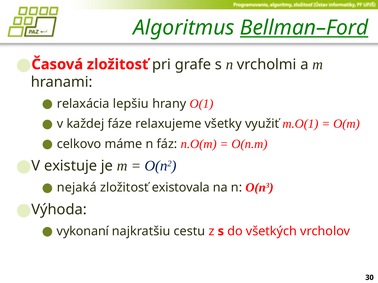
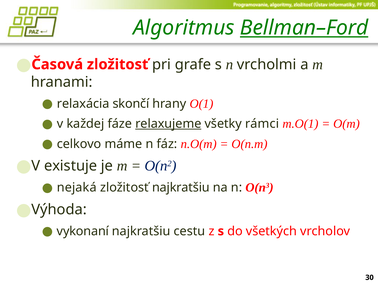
lepšiu: lepšiu -> skončí
relaxujeme underline: none -> present
využiť: využiť -> rámci
zložitosť existovala: existovala -> najkratšiu
